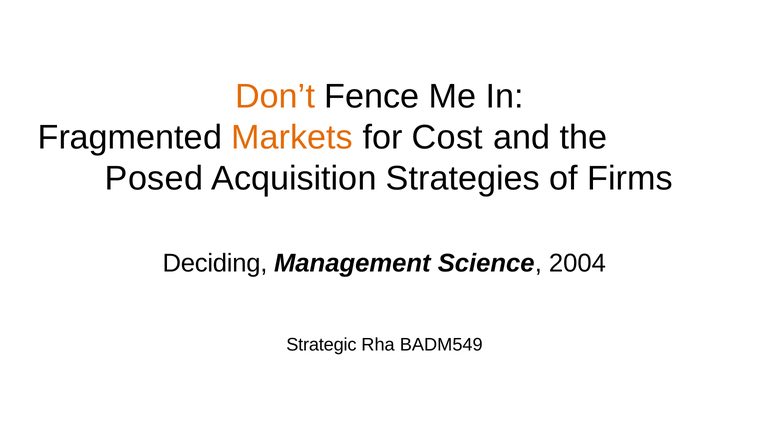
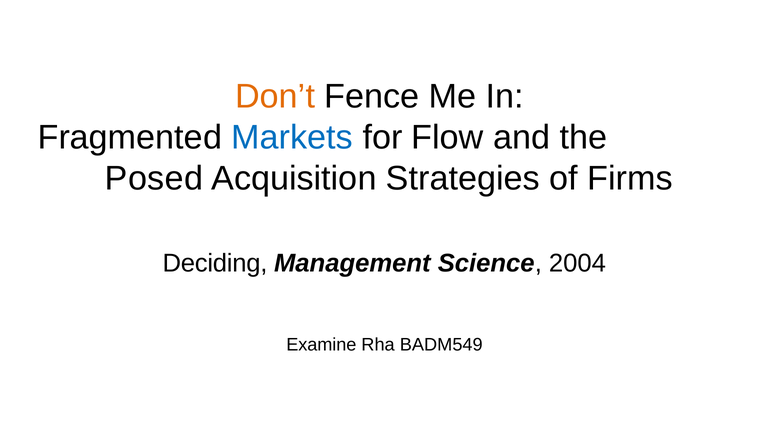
Markets colour: orange -> blue
Cost: Cost -> Flow
Strategic: Strategic -> Examine
